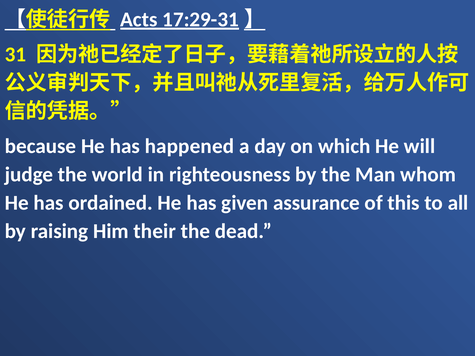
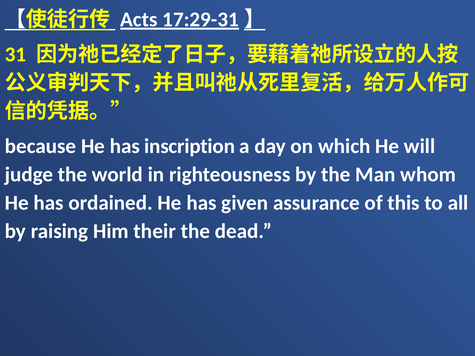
happened: happened -> inscription
